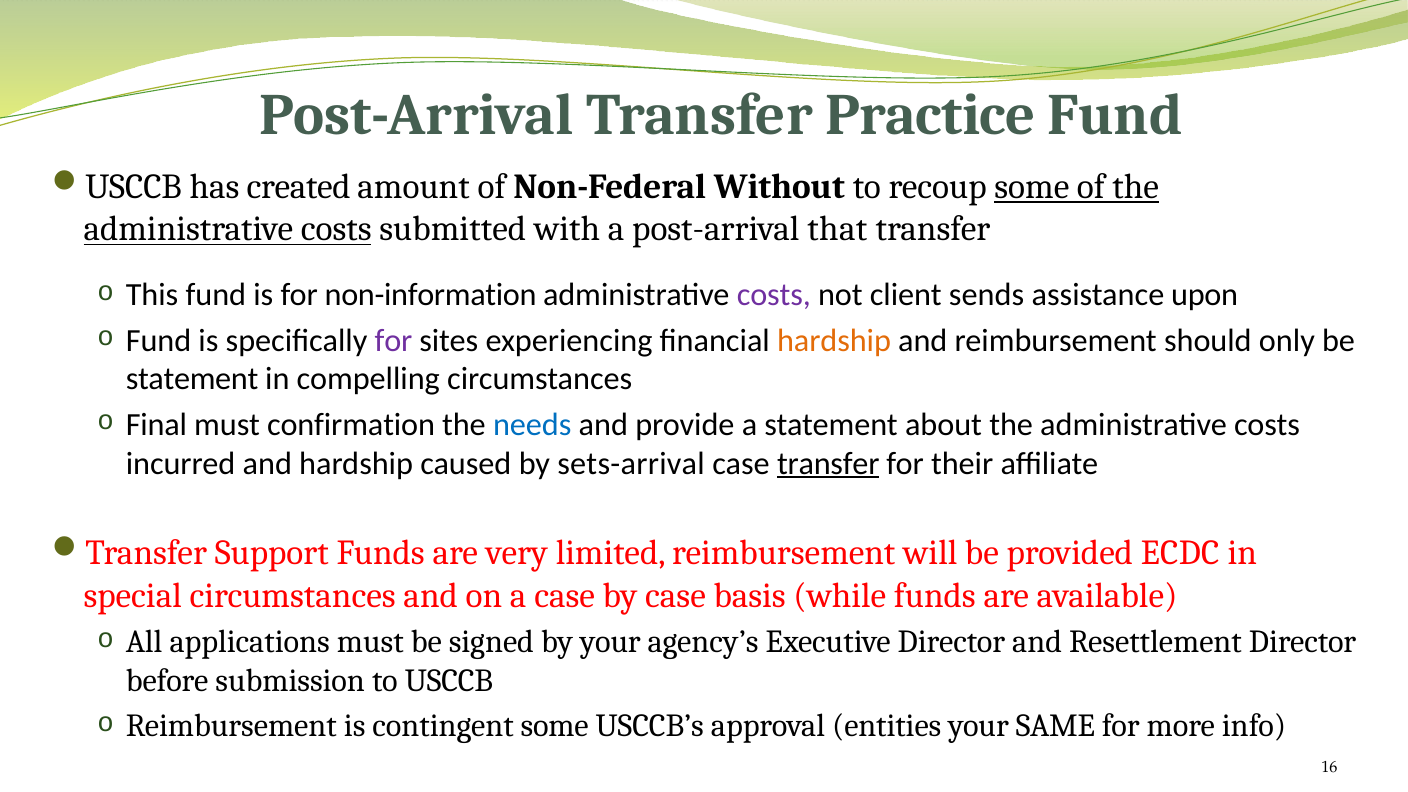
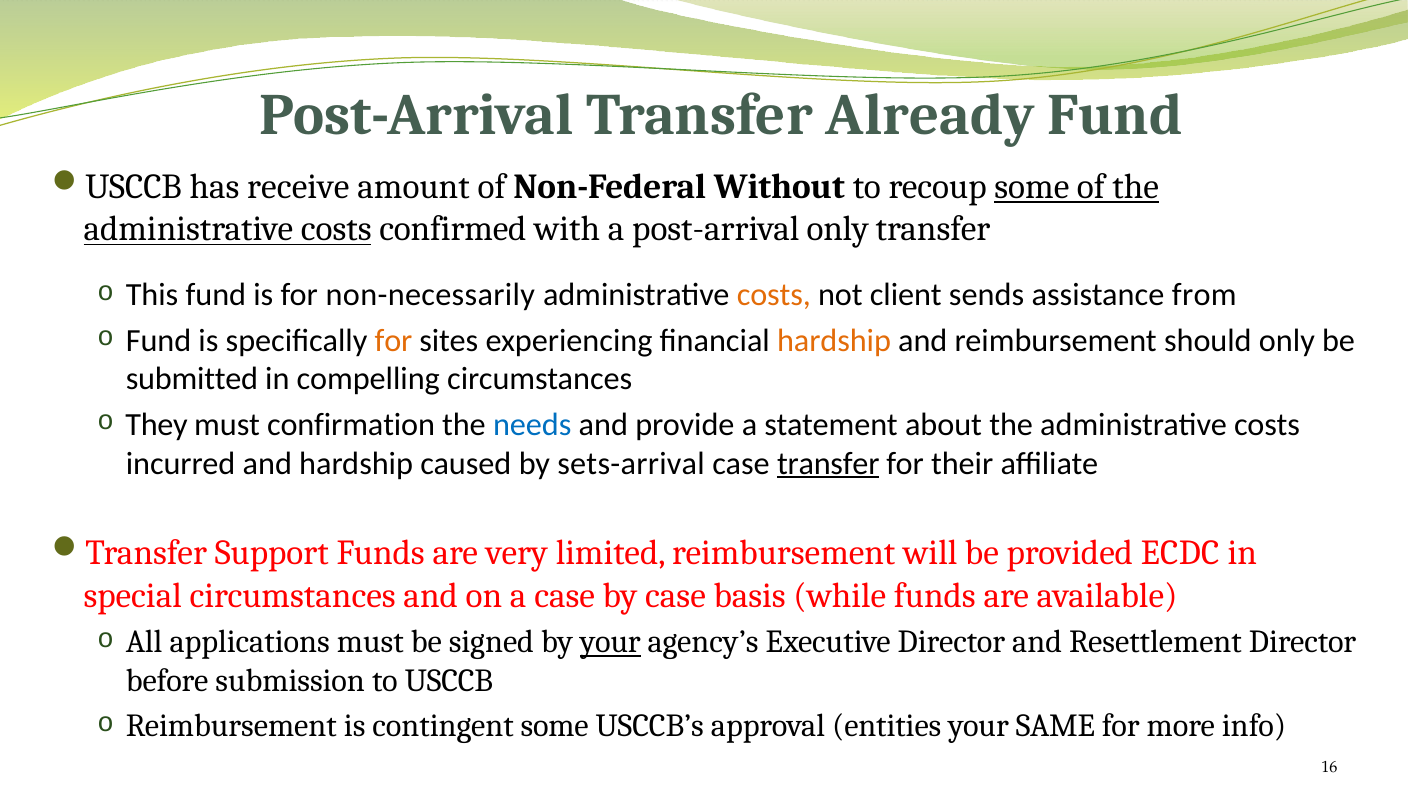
Practice: Practice -> Already
created: created -> receive
submitted: submitted -> confirmed
post-arrival that: that -> only
non-information: non-information -> non-necessarily
costs at (774, 295) colour: purple -> orange
upon: upon -> from
for at (393, 340) colour: purple -> orange
statement at (192, 379): statement -> submitted
Final: Final -> They
your at (610, 642) underline: none -> present
